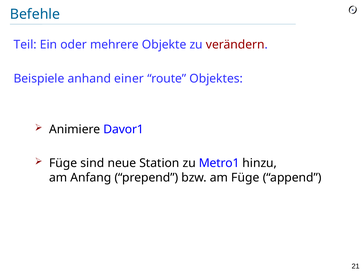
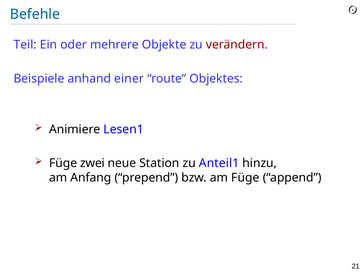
Davor1: Davor1 -> Lesen1
sind: sind -> zwei
Metro1: Metro1 -> Anteil1
